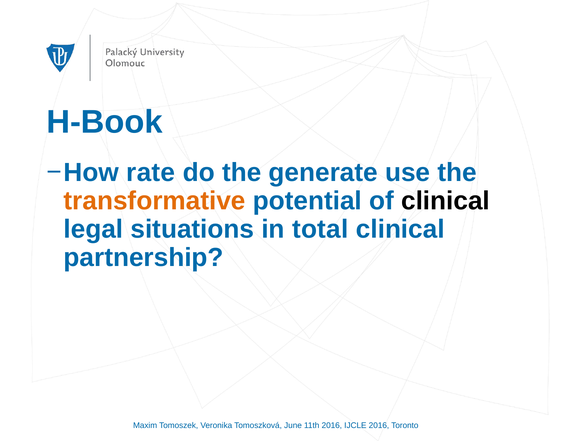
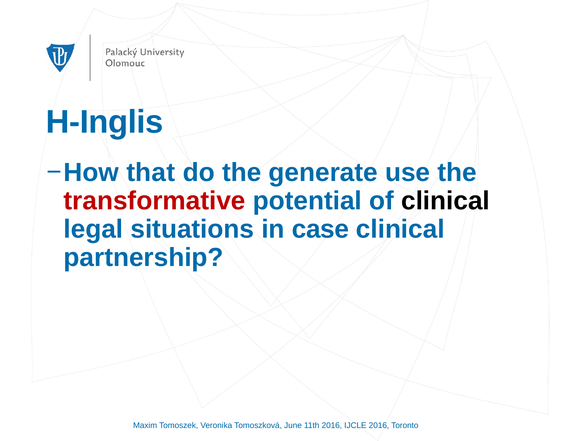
H-Book: H-Book -> H-Inglis
rate: rate -> that
transformative colour: orange -> red
total: total -> case
